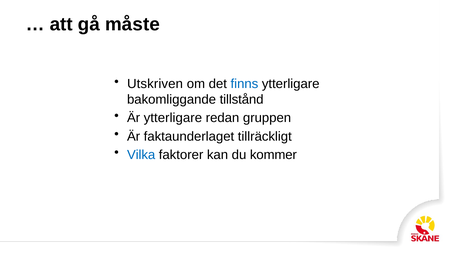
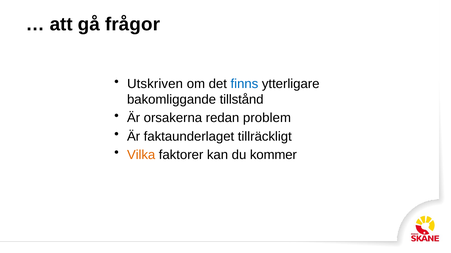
måste: måste -> frågor
Är ytterligare: ytterligare -> orsakerna
gruppen: gruppen -> problem
Vilka colour: blue -> orange
